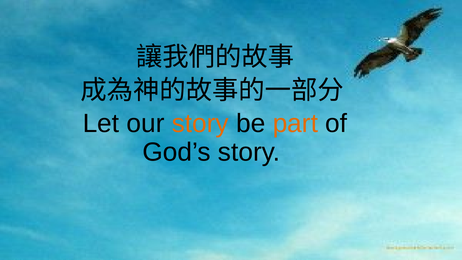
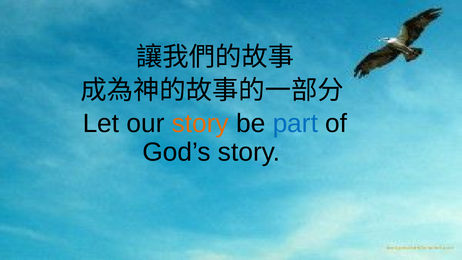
part colour: orange -> blue
